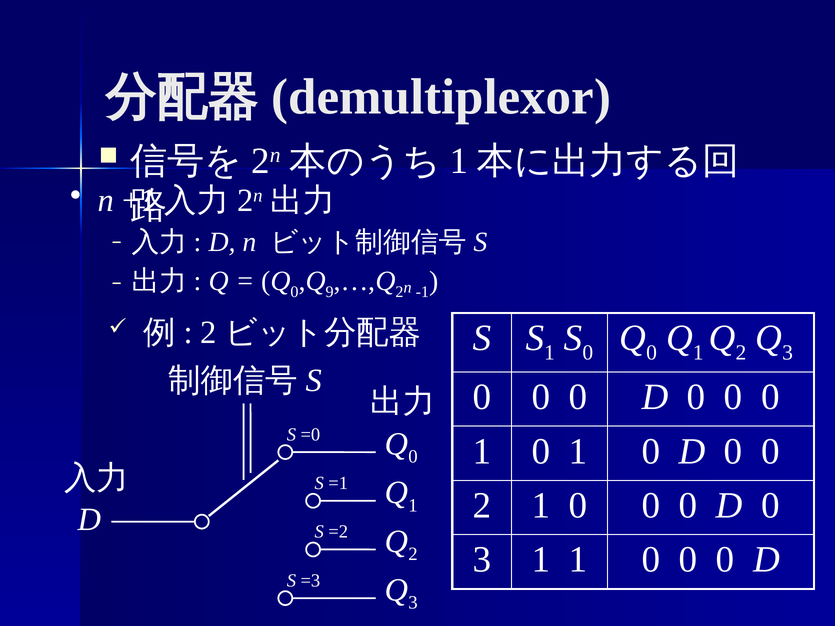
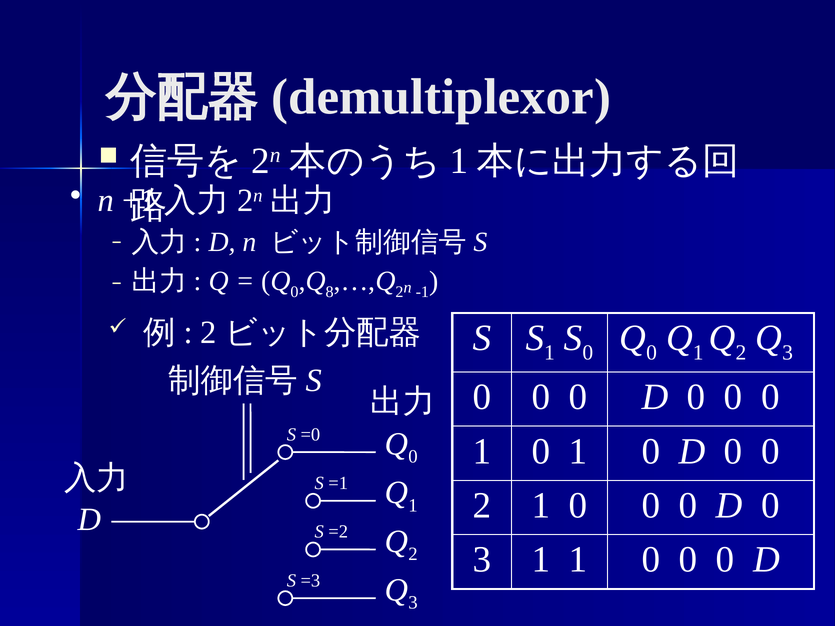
9: 9 -> 8
